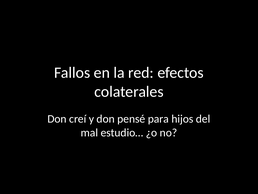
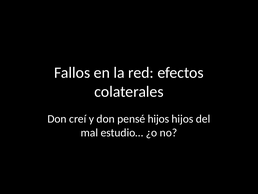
pensé para: para -> hijos
